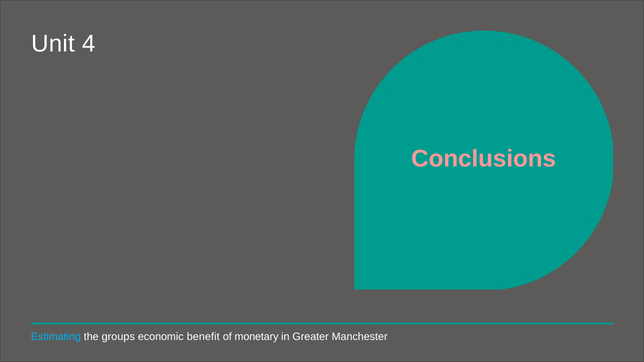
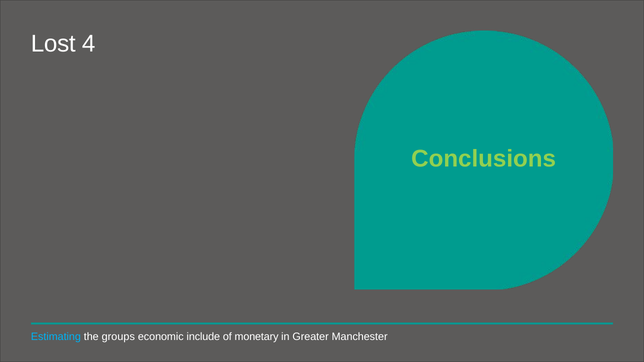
Unit: Unit -> Lost
Conclusions colour: pink -> light green
benefit: benefit -> include
